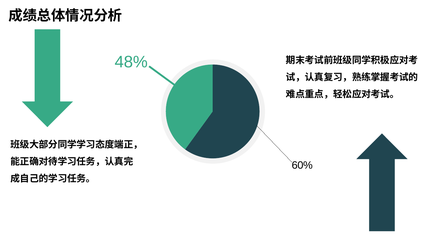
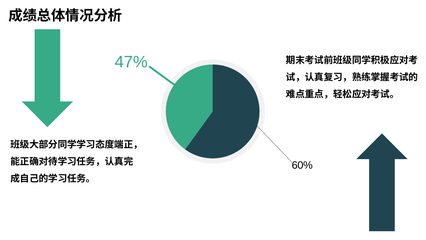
48%: 48% -> 47%
